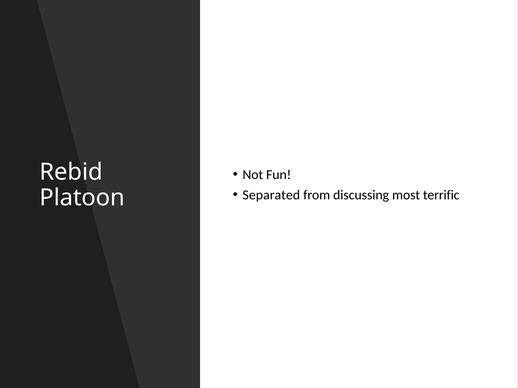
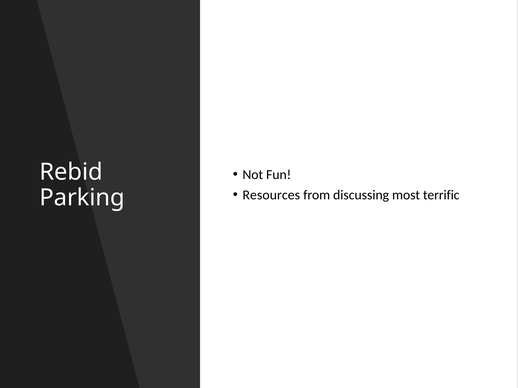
Separated: Separated -> Resources
Platoon: Platoon -> Parking
